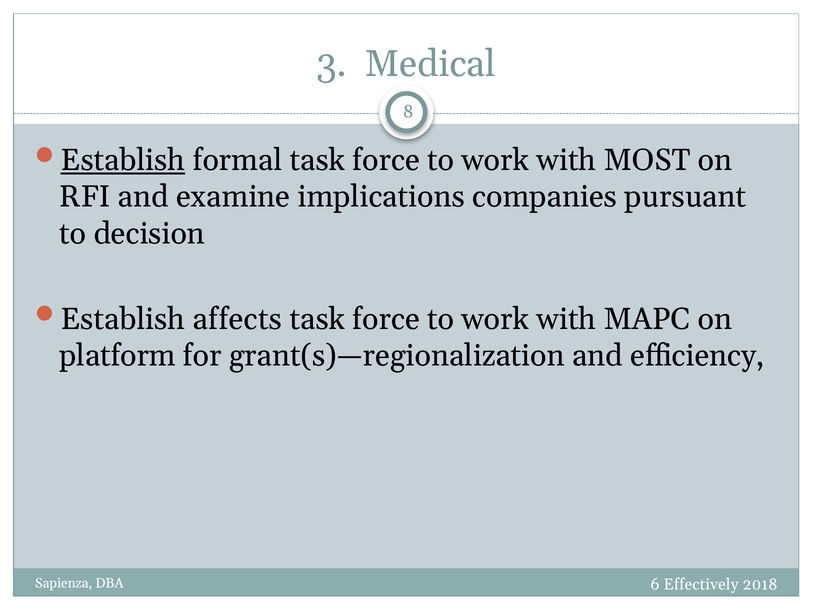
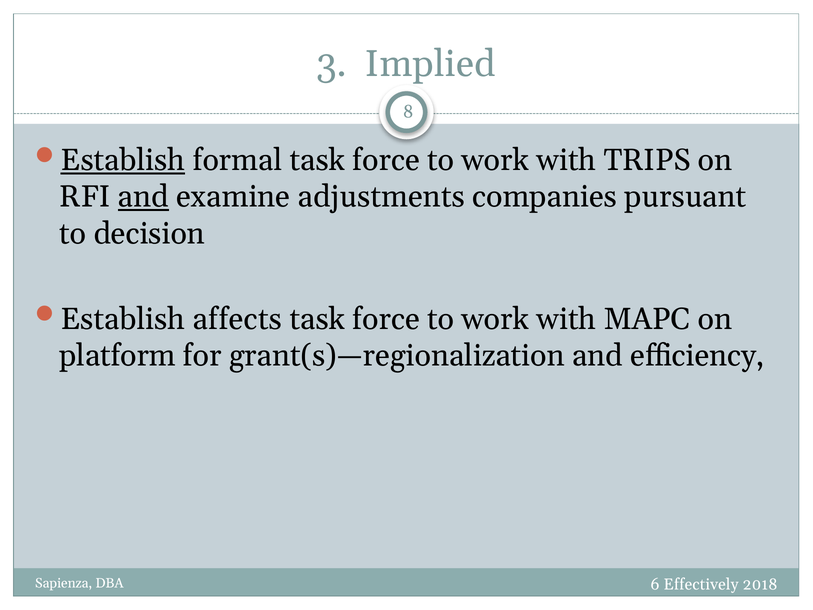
Medical: Medical -> Implied
MOST: MOST -> TRIPS
and at (143, 197) underline: none -> present
implications: implications -> adjustments
